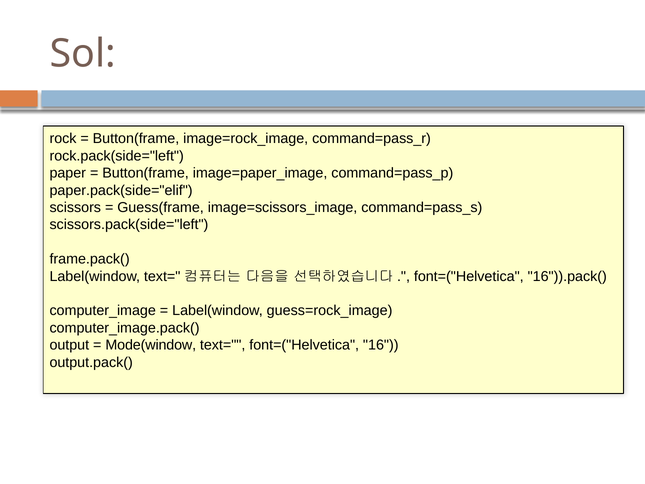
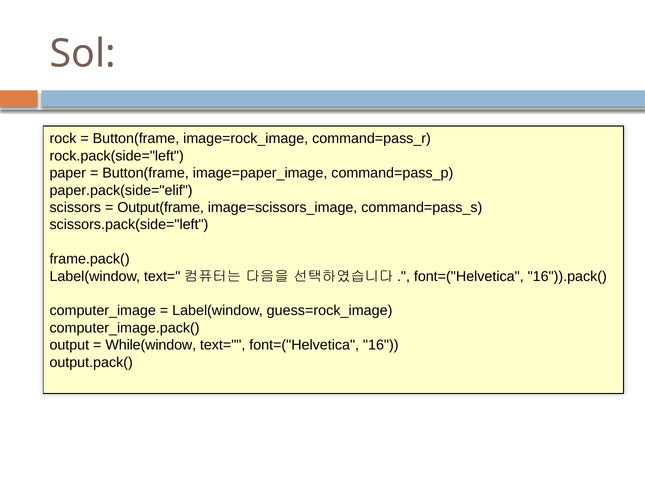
Guess(frame: Guess(frame -> Output(frame
Mode(window: Mode(window -> While(window
